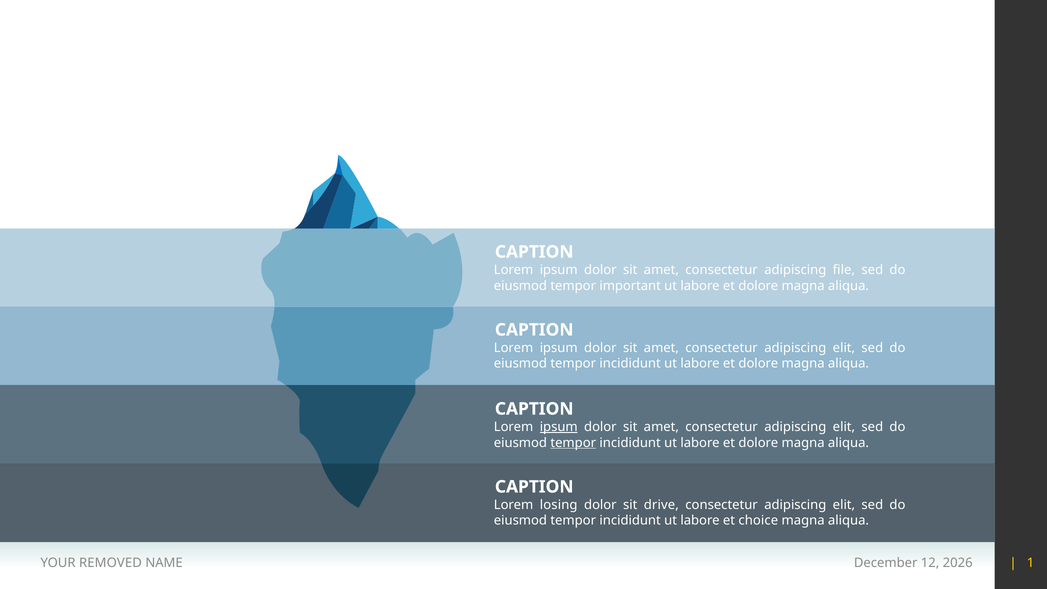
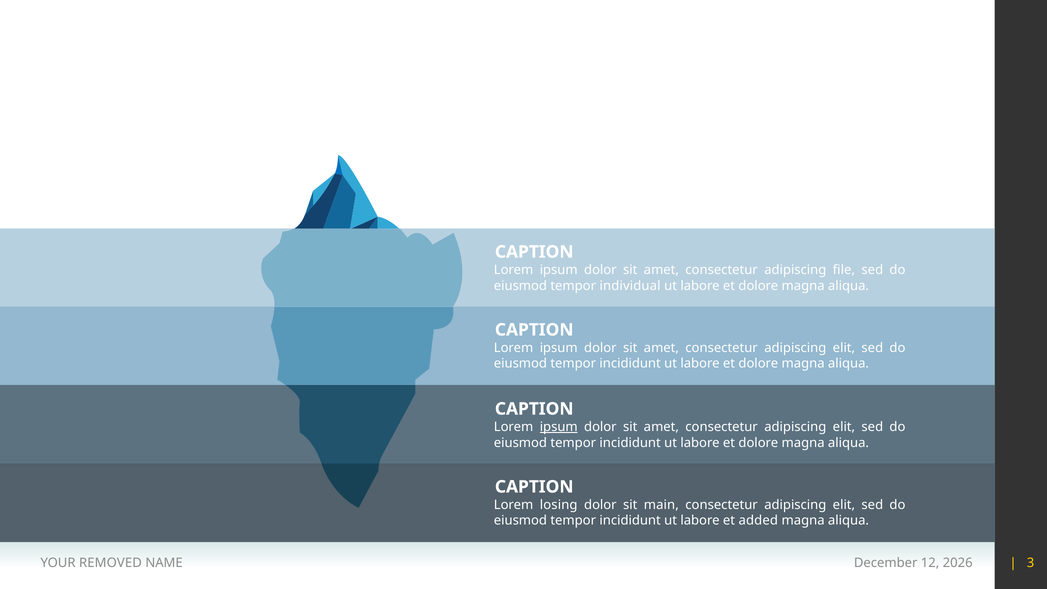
important: important -> individual
tempor at (573, 443) underline: present -> none
drive: drive -> main
choice: choice -> added
1: 1 -> 3
